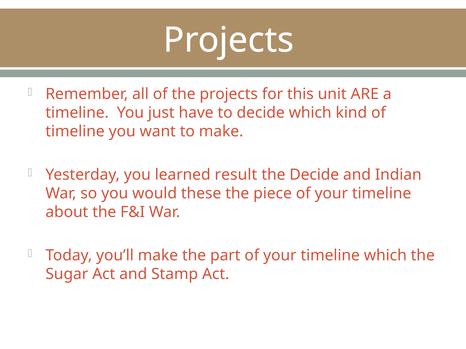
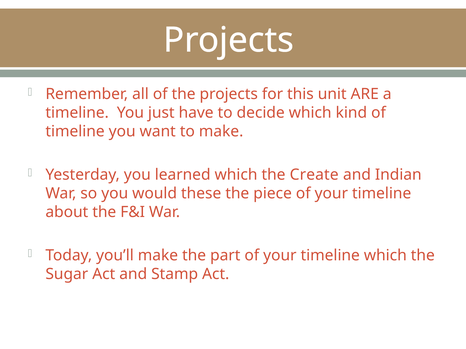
learned result: result -> which
the Decide: Decide -> Create
